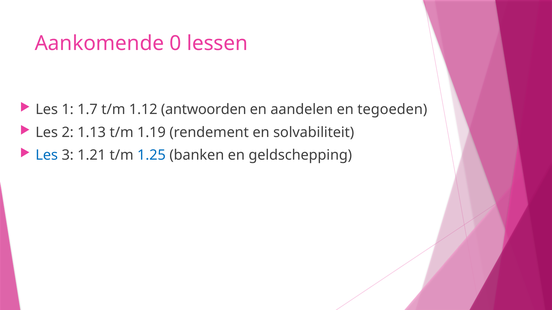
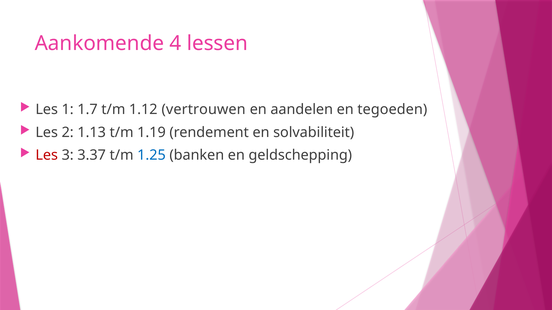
0: 0 -> 4
antwoorden: antwoorden -> vertrouwen
Les at (47, 155) colour: blue -> red
1.21: 1.21 -> 3.37
